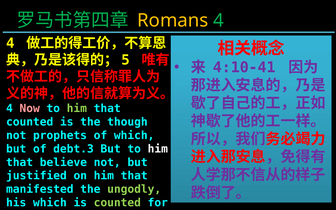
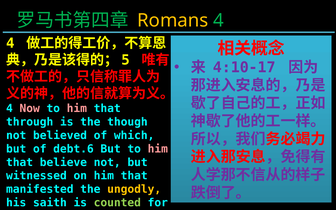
4:10-41: 4:10-41 -> 4:10-17
him at (77, 109) colour: light green -> pink
counted at (30, 122): counted -> through
prophets: prophets -> believed
debt.3: debt.3 -> debt.6
him at (158, 149) colour: white -> pink
justified: justified -> witnessed
ungodly colour: light green -> yellow
his which: which -> saith
